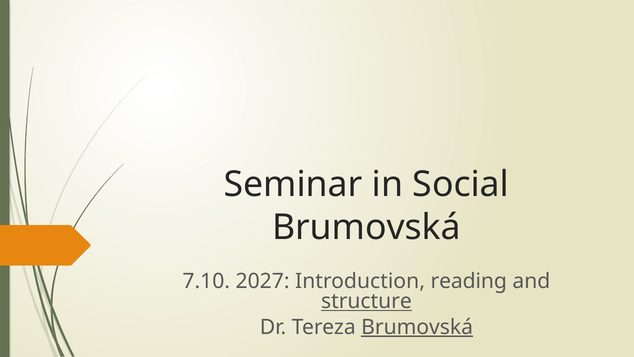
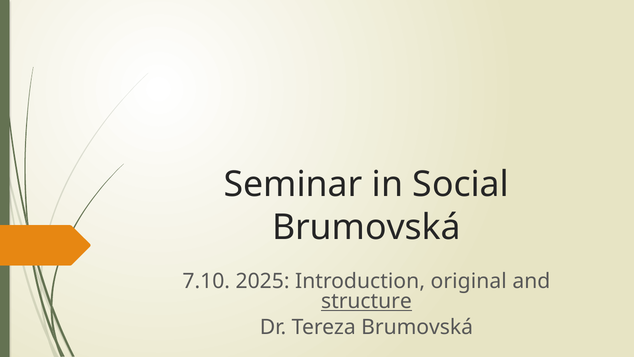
2027: 2027 -> 2025
reading: reading -> original
Brumovská at (417, 327) underline: present -> none
